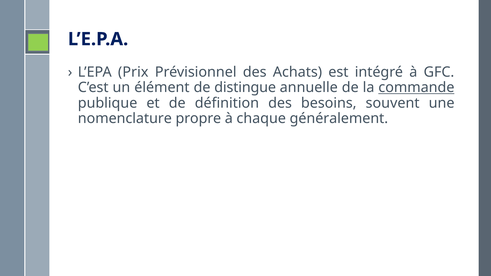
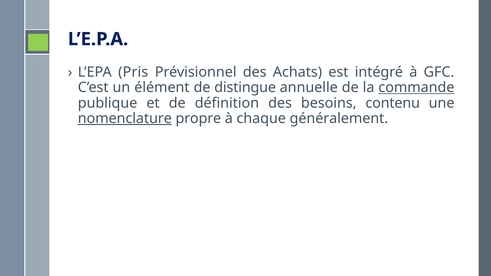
Prix: Prix -> Pris
souvent: souvent -> contenu
nomenclature underline: none -> present
